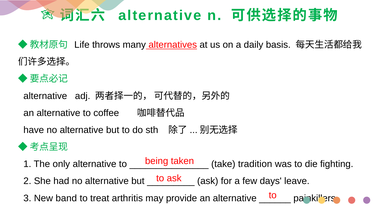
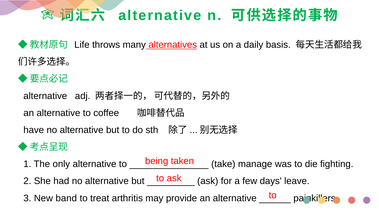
tradition: tradition -> manage
